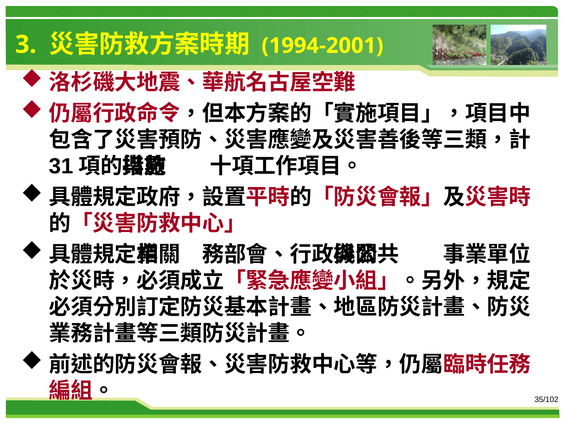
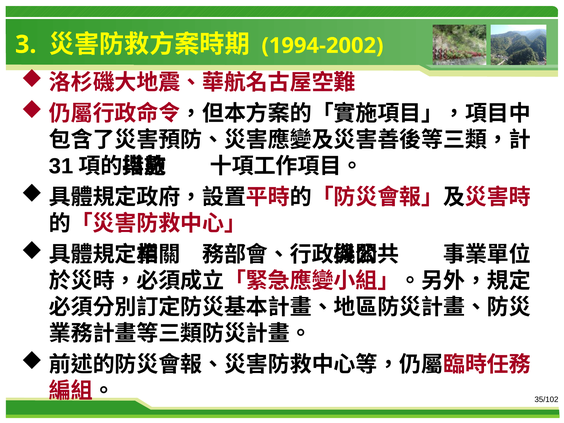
1994-2001: 1994-2001 -> 1994-2002
